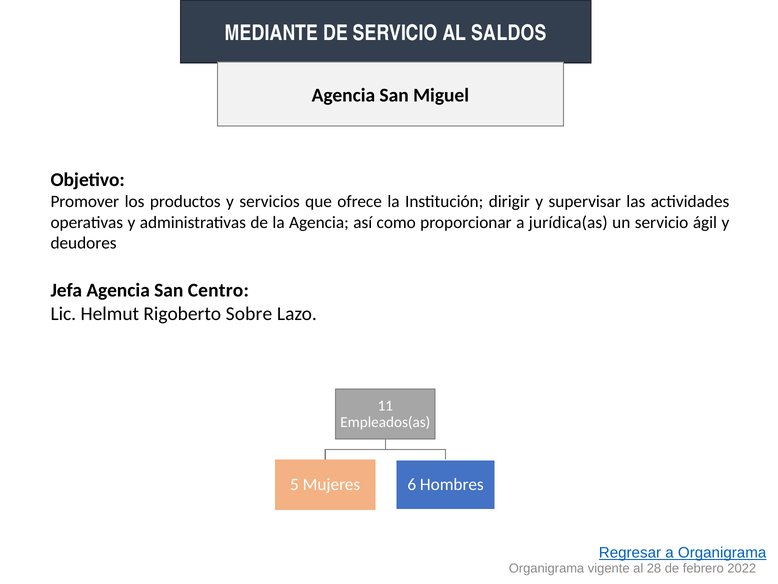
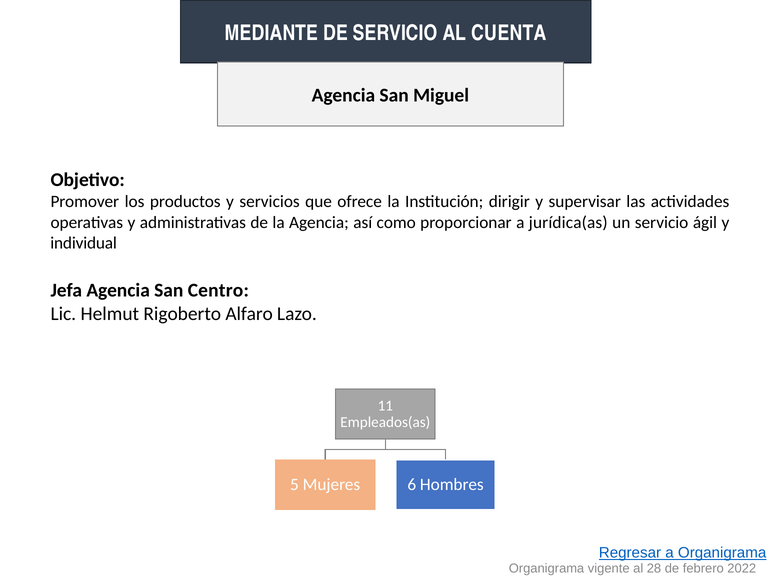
SALDOS: SALDOS -> CUENTA
deudores: deudores -> individual
Sobre: Sobre -> Alfaro
